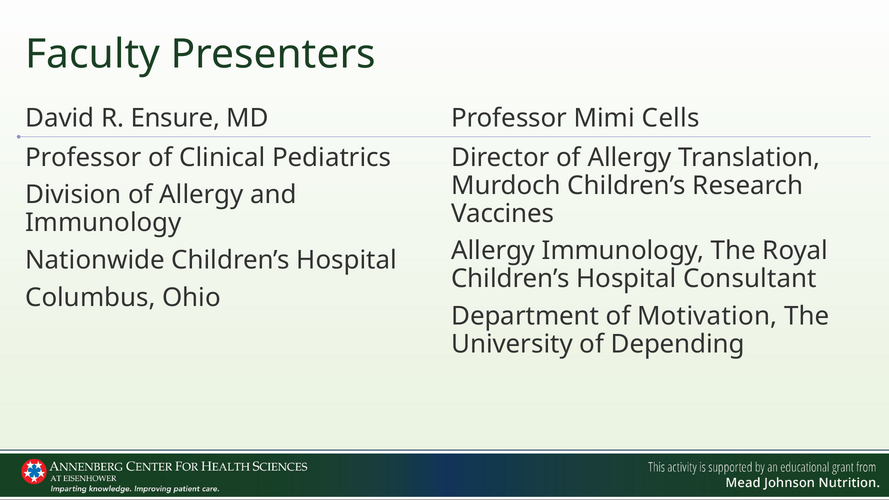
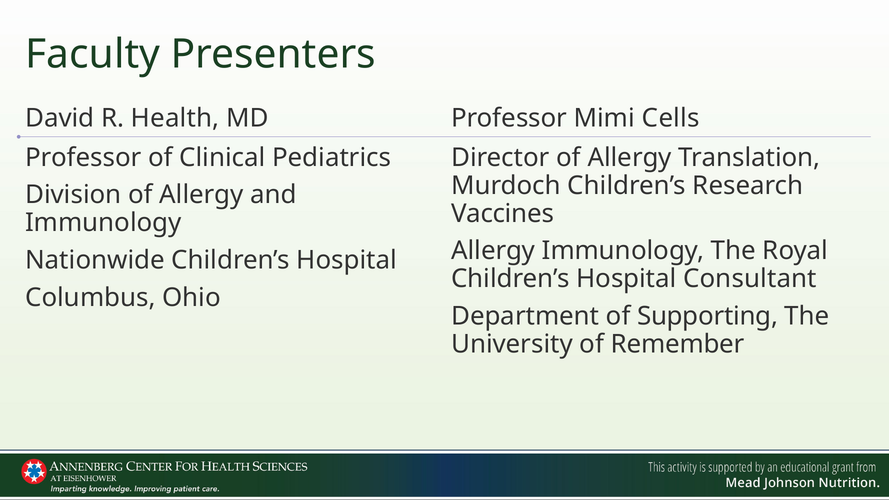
Ensure: Ensure -> Health
Motivation: Motivation -> Supporting
Depending: Depending -> Remember
